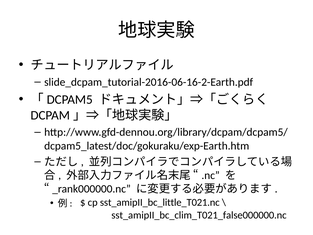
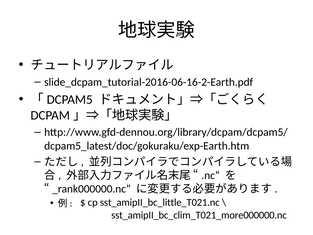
sst_amipII_bc_clim_T021_false000000.nc: sst_amipII_bc_clim_T021_false000000.nc -> sst_amipII_bc_clim_T021_more000000.nc
